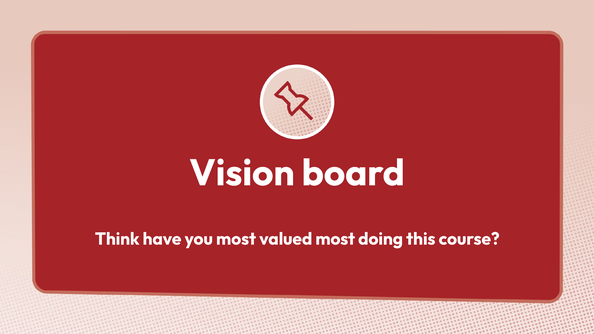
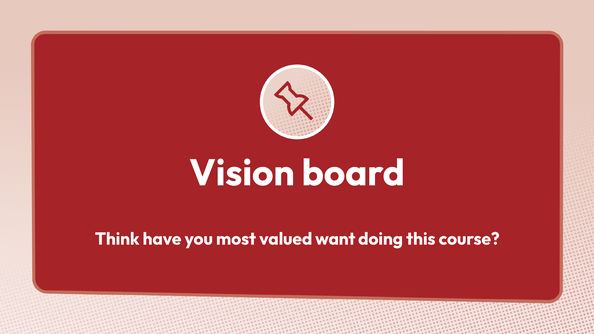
valued most: most -> want
